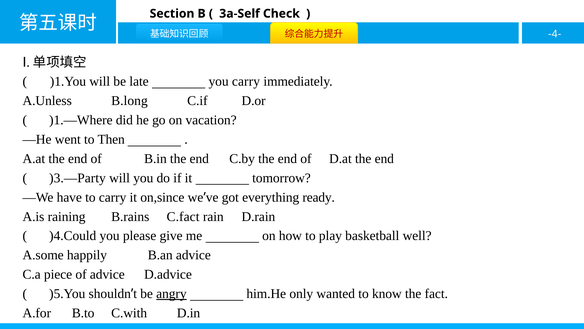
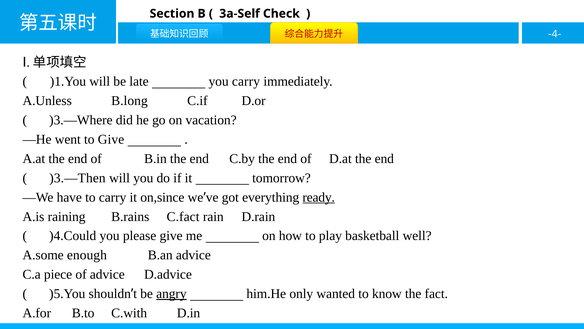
)1.—Where: )1.—Where -> )3.—Where
to Then: Then -> Give
)3.—Party: )3.—Party -> )3.—Then
ready underline: none -> present
happily: happily -> enough
